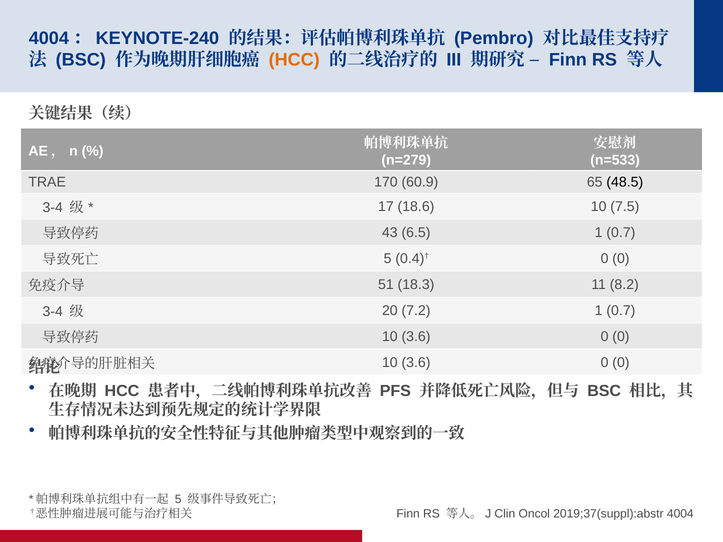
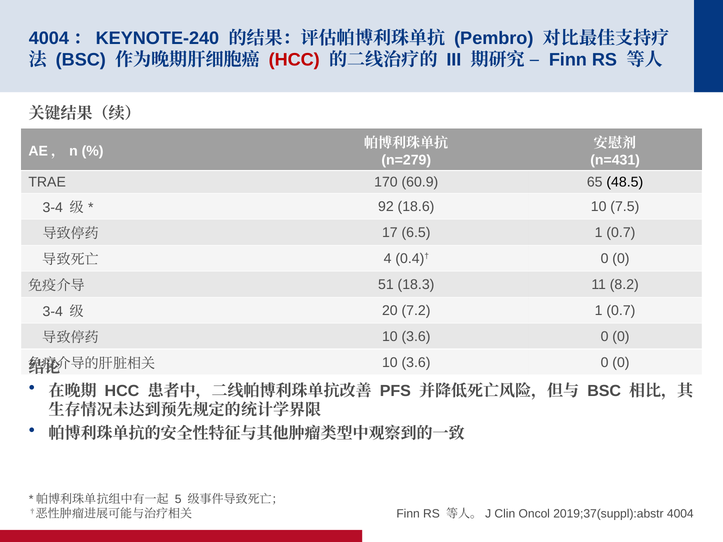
HCC at (294, 60) colour: orange -> red
n=533: n=533 -> n=431
17: 17 -> 92
43: 43 -> 17
5 at (388, 259): 5 -> 4
